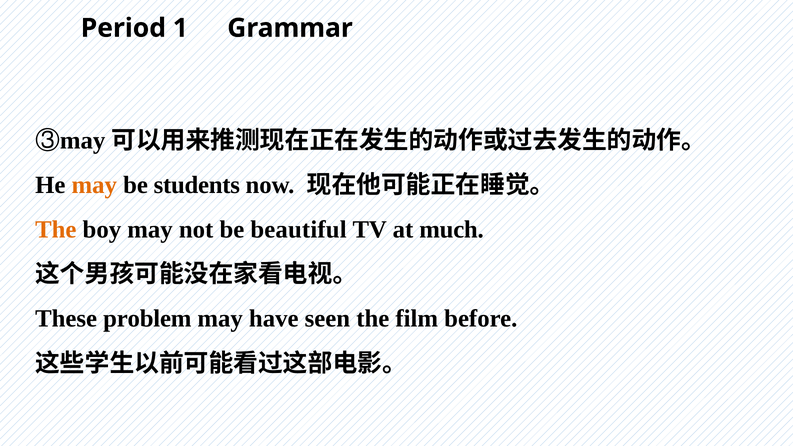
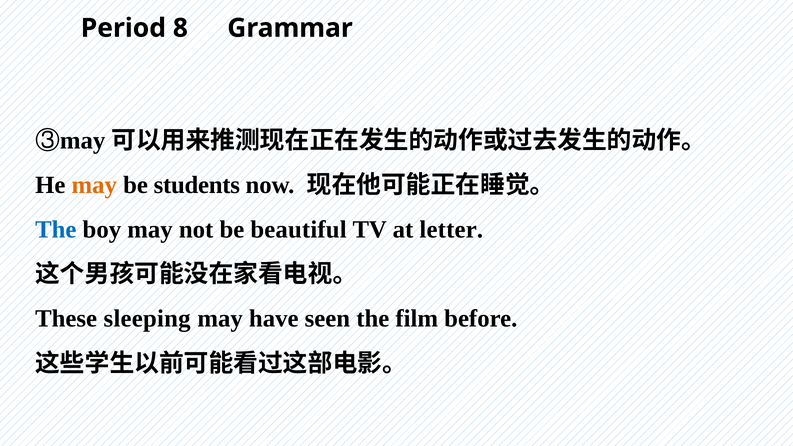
1: 1 -> 8
The at (56, 230) colour: orange -> blue
much: much -> letter
problem: problem -> sleeping
